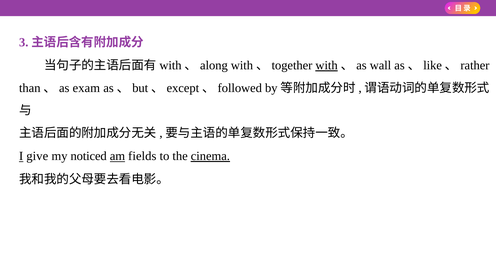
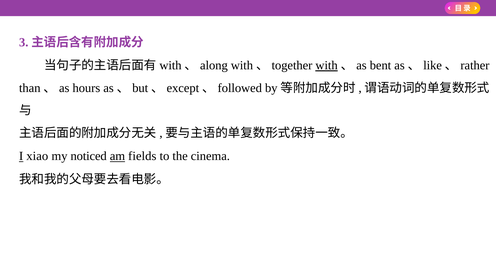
wall: wall -> bent
exam: exam -> hours
give: give -> xiao
cinema underline: present -> none
